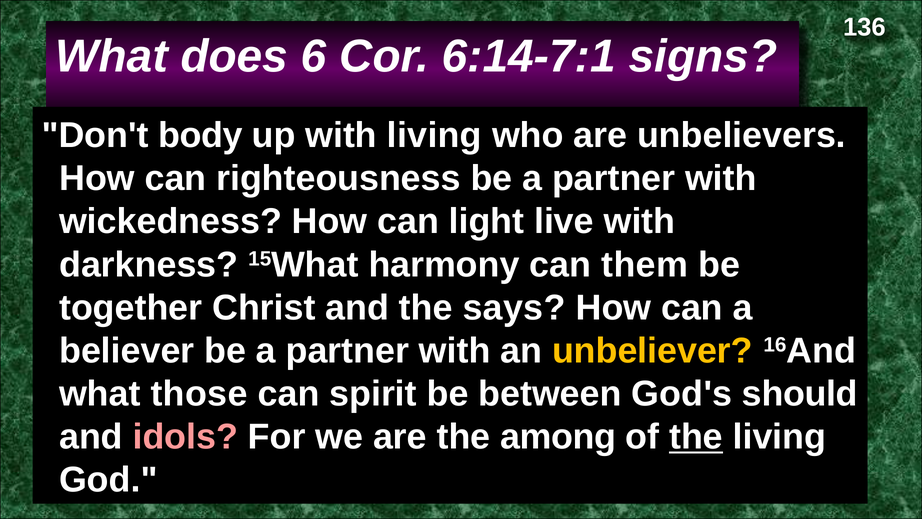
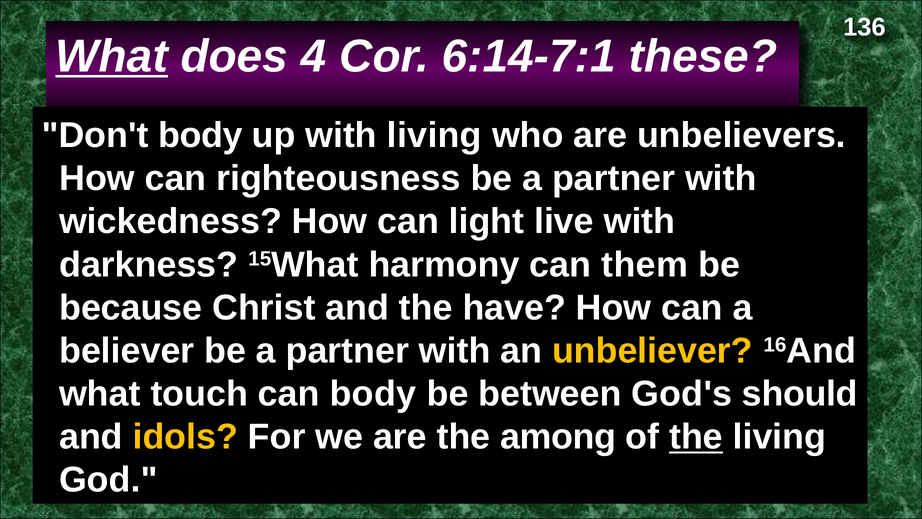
What at (112, 56) underline: none -> present
6: 6 -> 4
signs: signs -> these
together: together -> because
says: says -> have
those: those -> touch
can spirit: spirit -> body
idols colour: pink -> yellow
